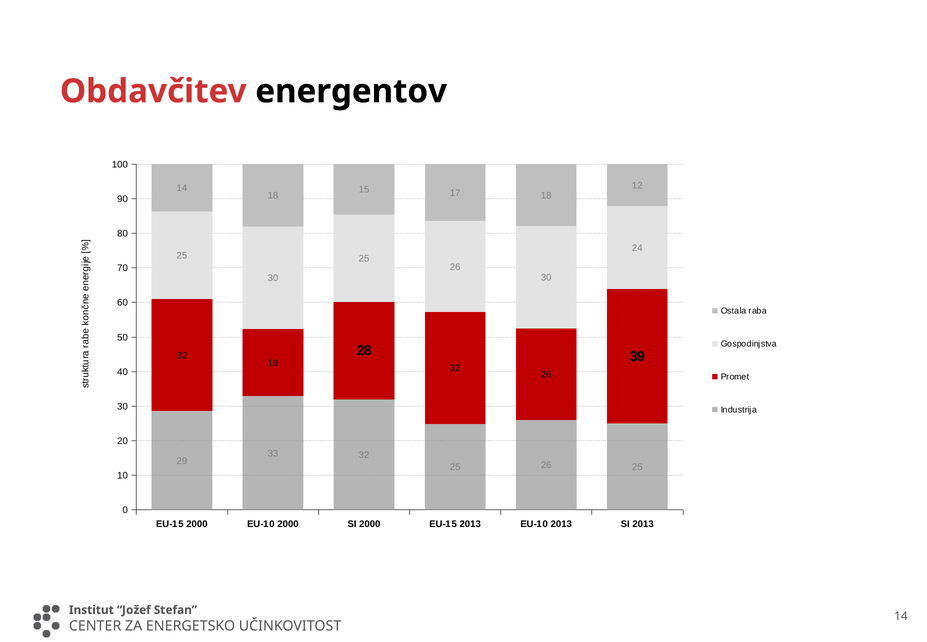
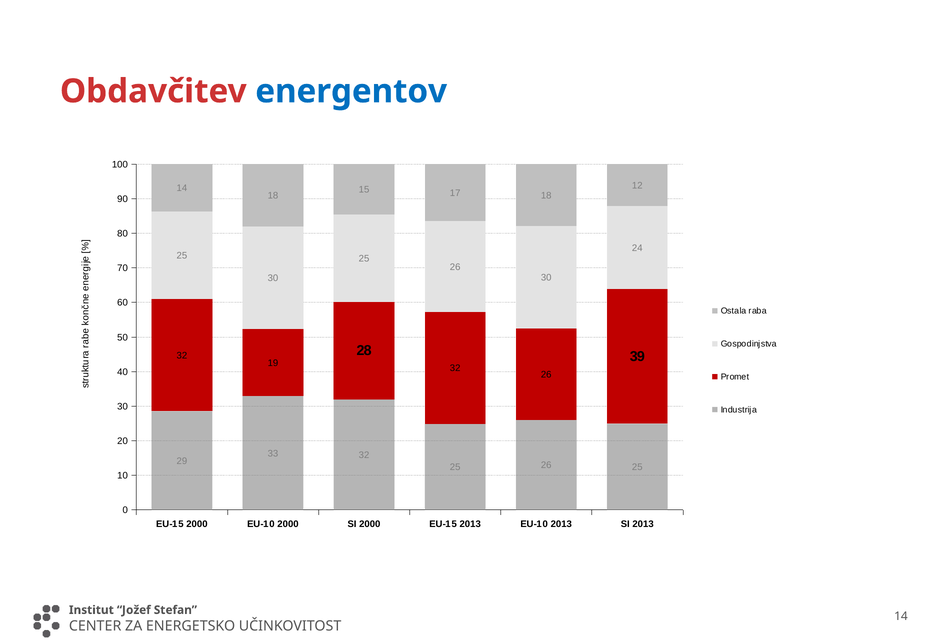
energentov colour: black -> blue
